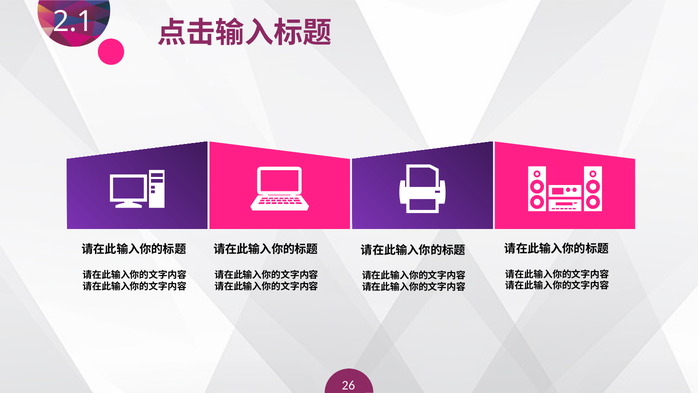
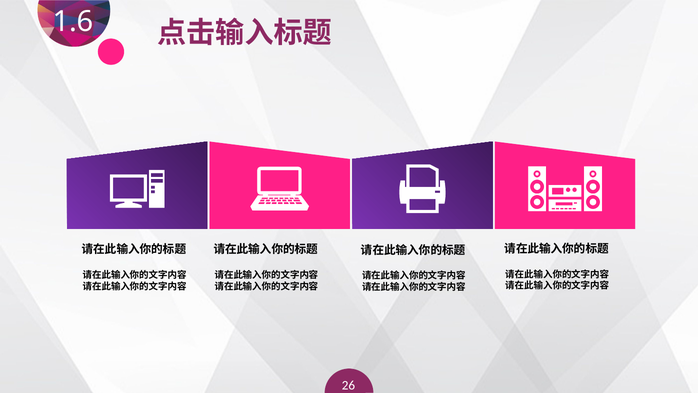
2.1: 2.1 -> 1.6
